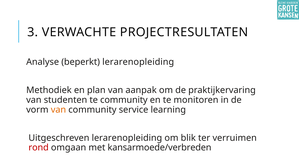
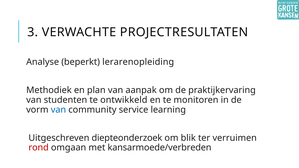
te community: community -> ontwikkeld
van at (58, 110) colour: orange -> blue
Uitgeschreven lerarenopleiding: lerarenopleiding -> diepteonderzoek
